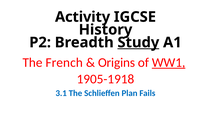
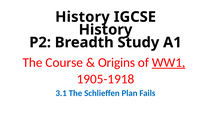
Activity at (83, 17): Activity -> History
Study underline: present -> none
French: French -> Course
